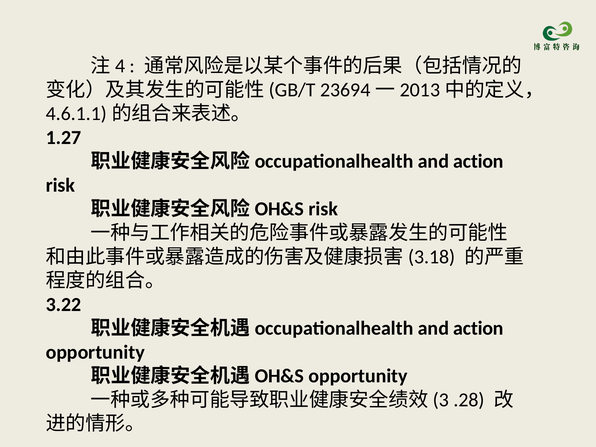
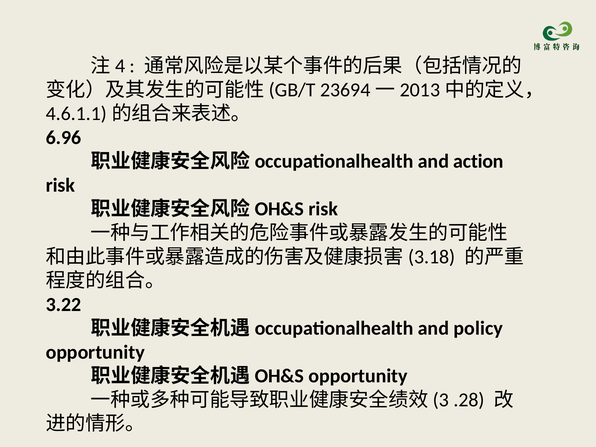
1.27: 1.27 -> 6.96
action at (478, 328): action -> policy
